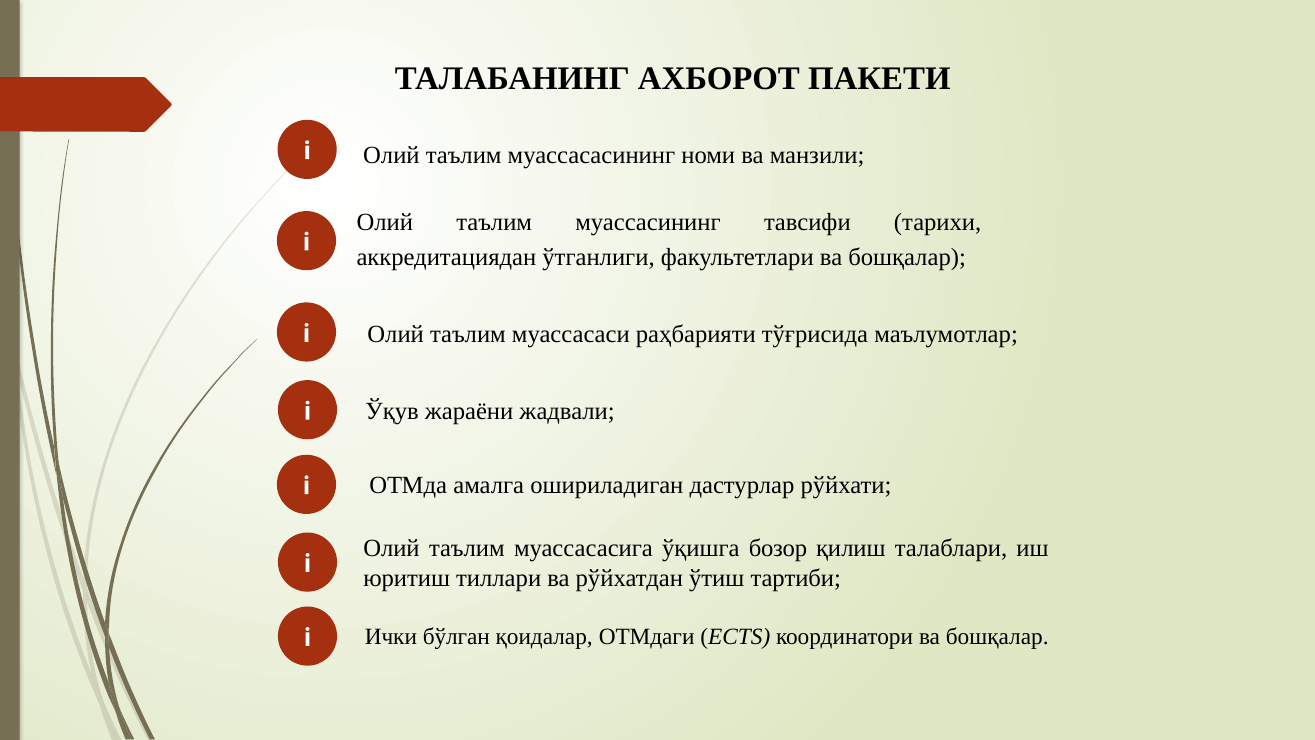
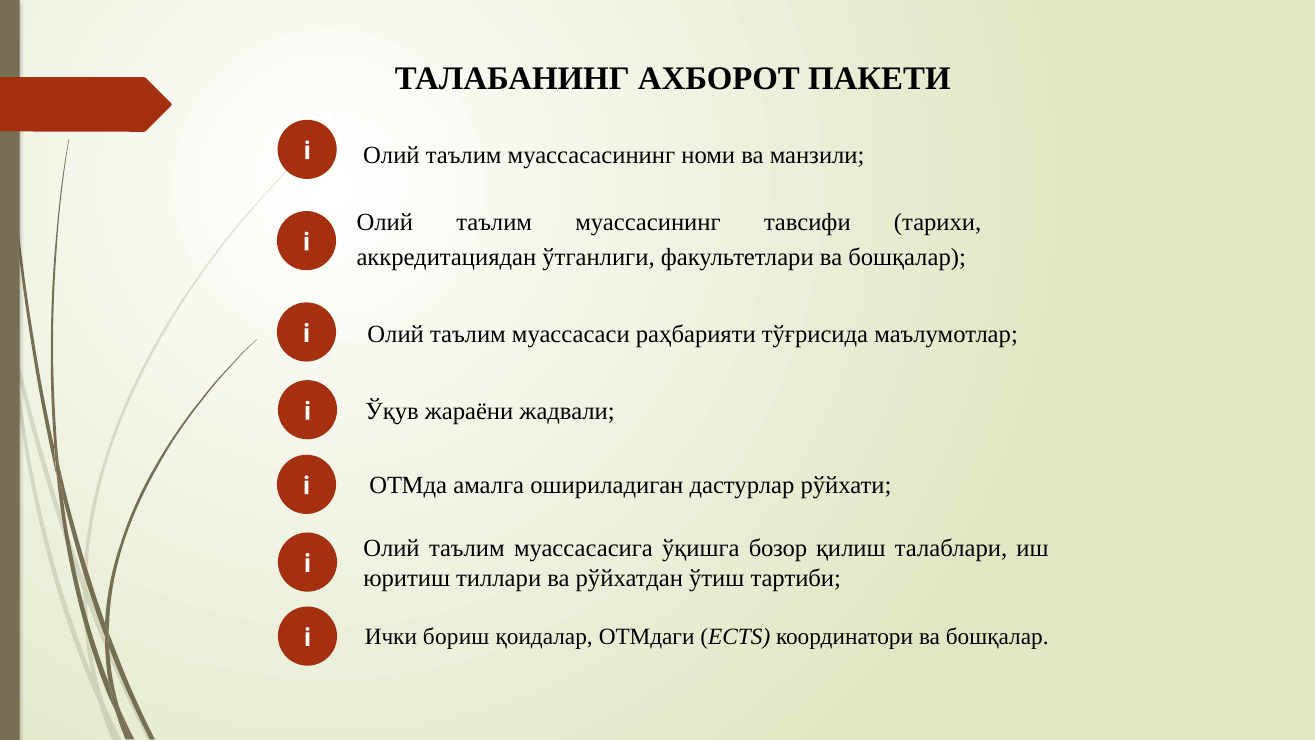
бўлган: бўлган -> бориш
